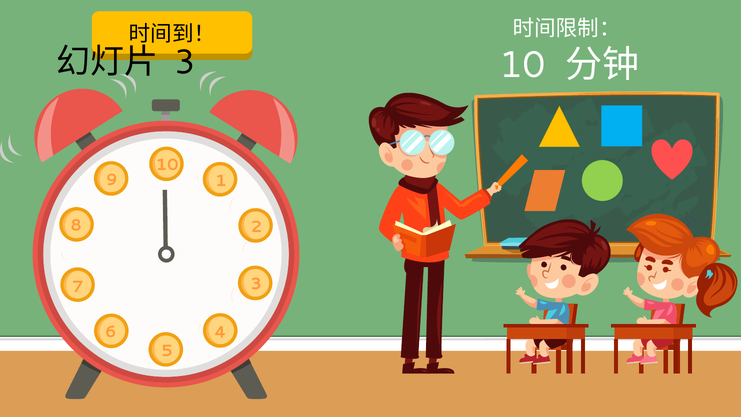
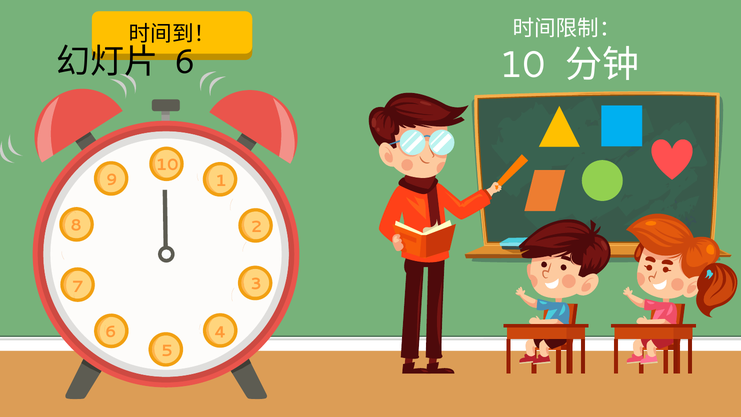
3 at (185, 62): 3 -> 6
